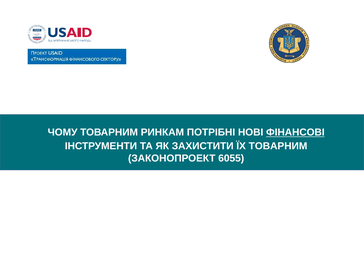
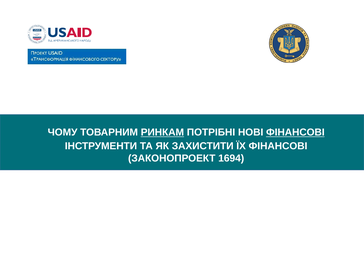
РИНКАМ underline: none -> present
ЇХ ТОВАРНИМ: ТОВАРНИМ -> ФІНАНСОВІ
6055: 6055 -> 1694
